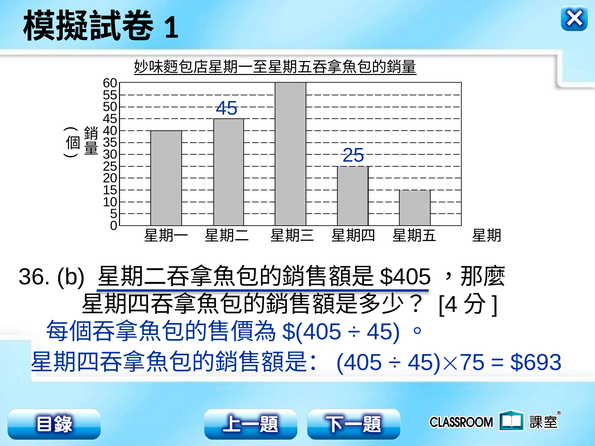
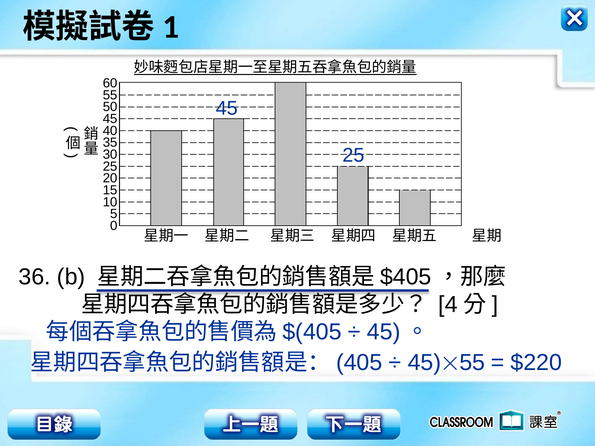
75 at (472, 363): 75 -> 55
$693: $693 -> $220
